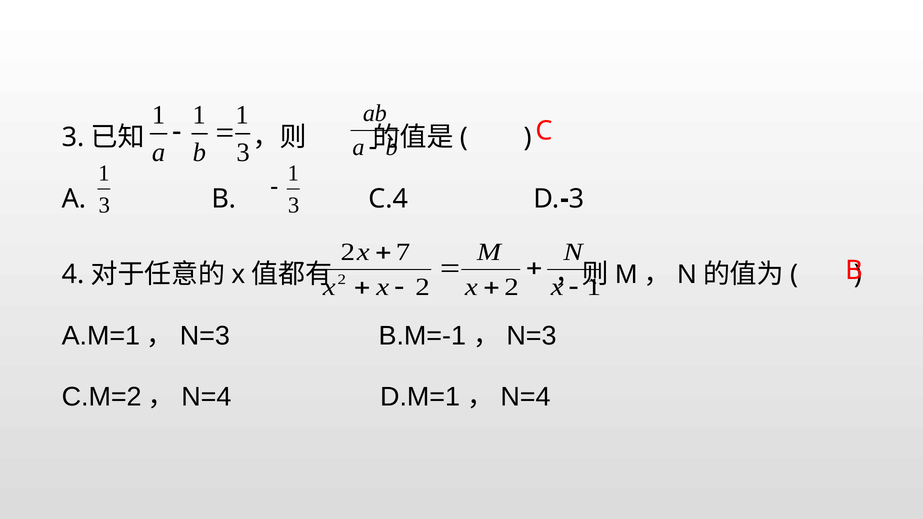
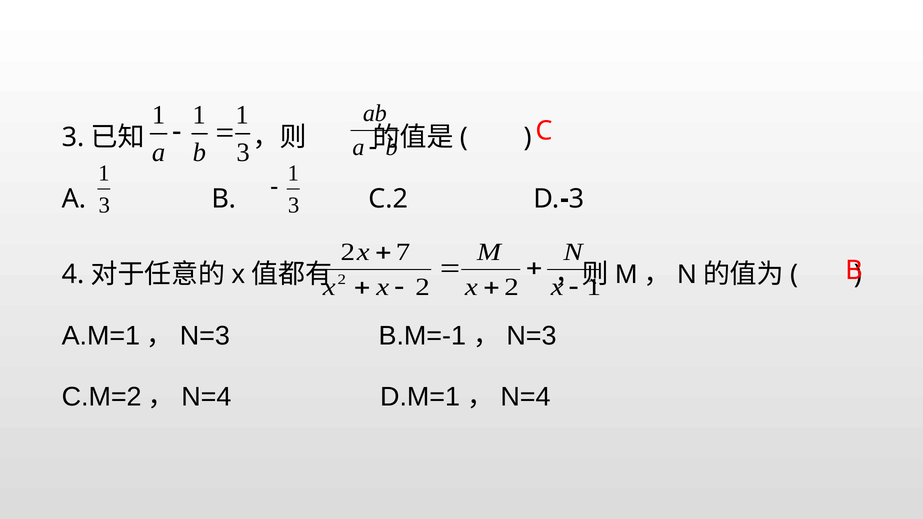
C.4: C.4 -> C.2
